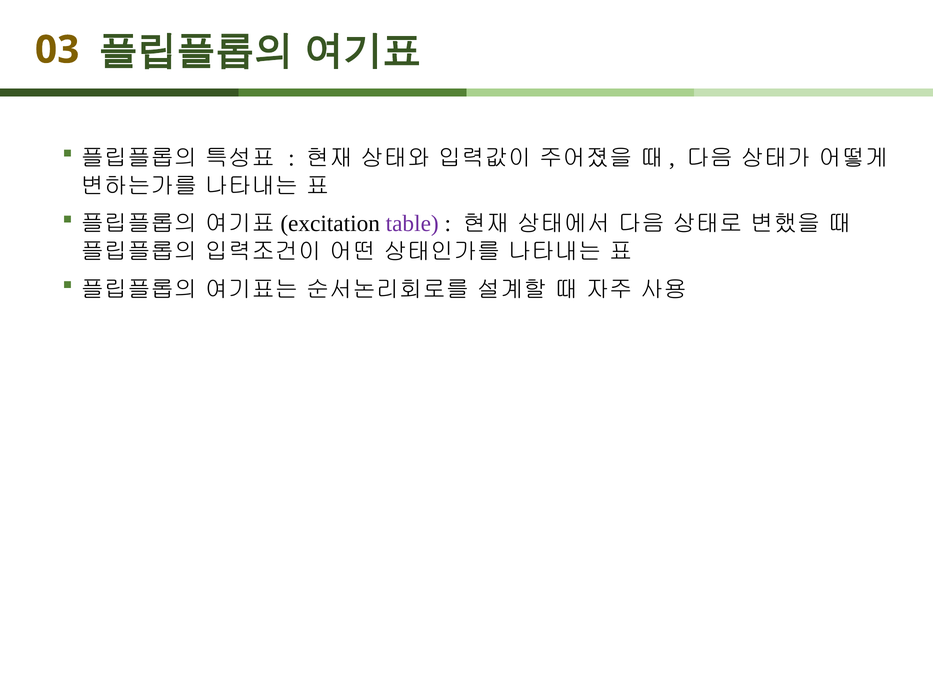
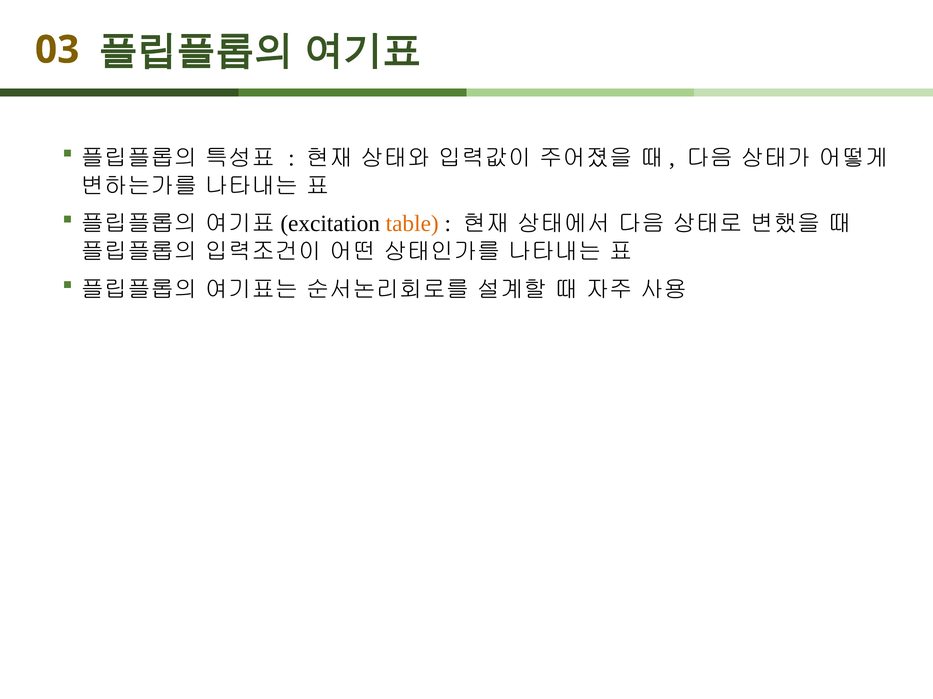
table colour: purple -> orange
